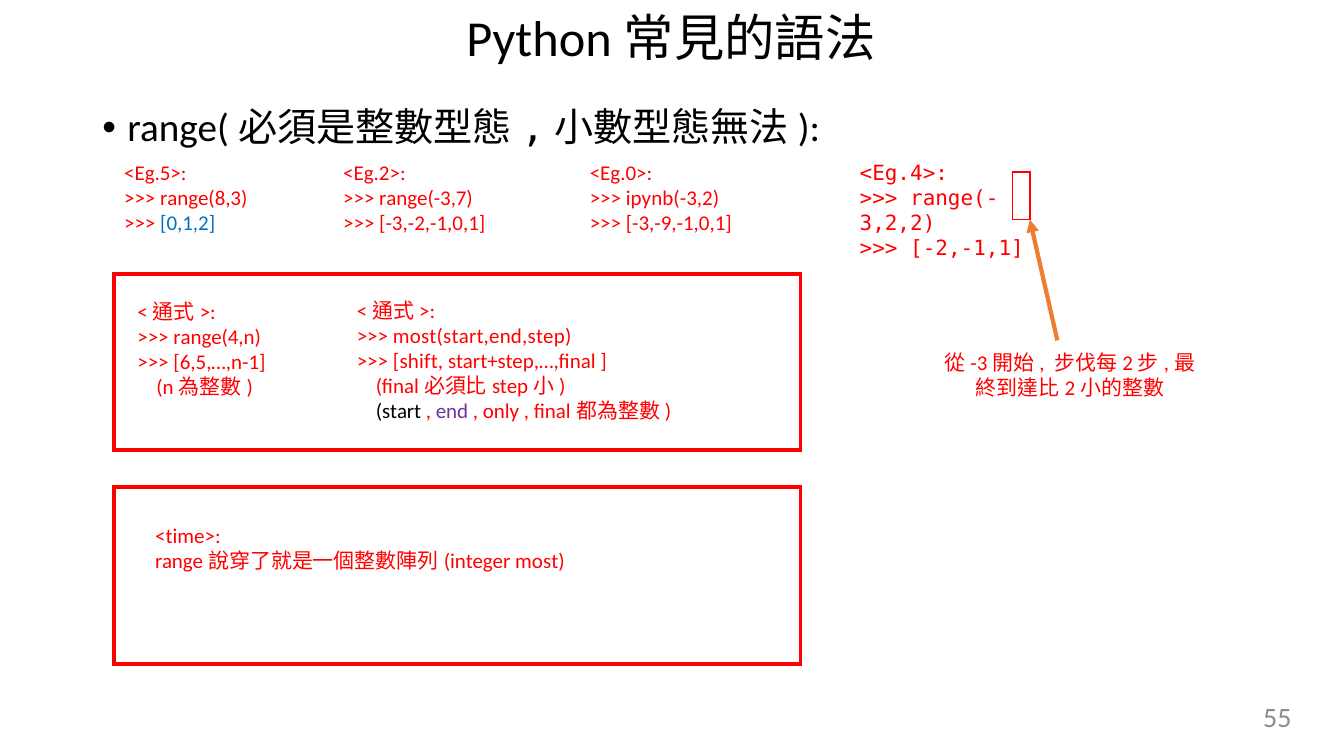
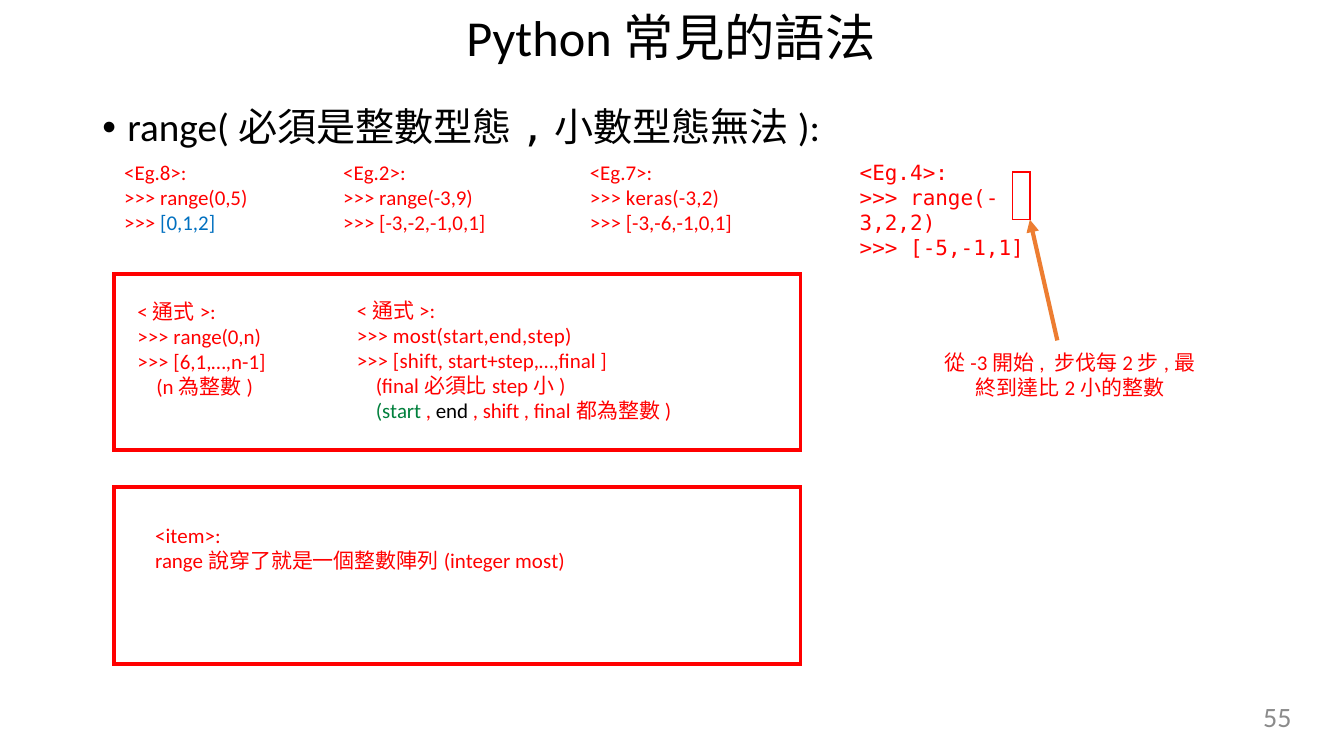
<Eg.5>: <Eg.5> -> <Eg.8>
<Eg.0>: <Eg.0> -> <Eg.7>
range(8,3: range(8,3 -> range(0,5
range(-3,7: range(-3,7 -> range(-3,9
ipynb(-3,2: ipynb(-3,2 -> keras(-3,2
-3,-9,-1,0,1: -3,-9,-1,0,1 -> -3,-6,-1,0,1
-2,-1,1: -2,-1,1 -> -5,-1,1
range(4,n: range(4,n -> range(0,n
6,5,…,n-1: 6,5,…,n-1 -> 6,1,…,n-1
start colour: black -> green
end colour: purple -> black
only at (501, 412): only -> shift
<time>: <time> -> <item>
